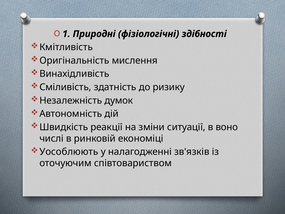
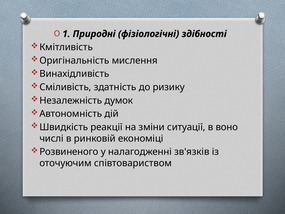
Уособлюють: Уособлюють -> Розвиненого
